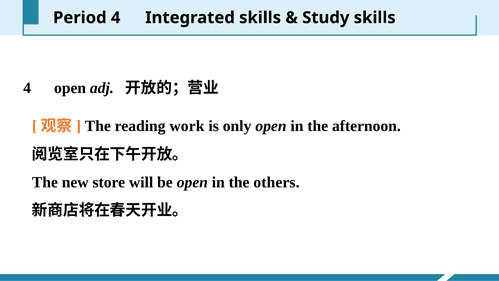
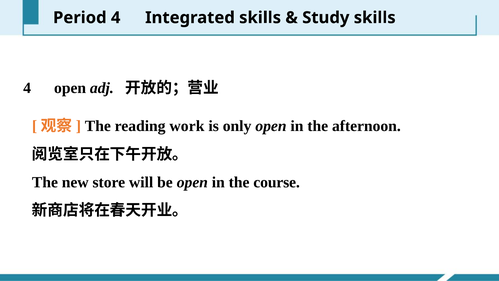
others: others -> course
